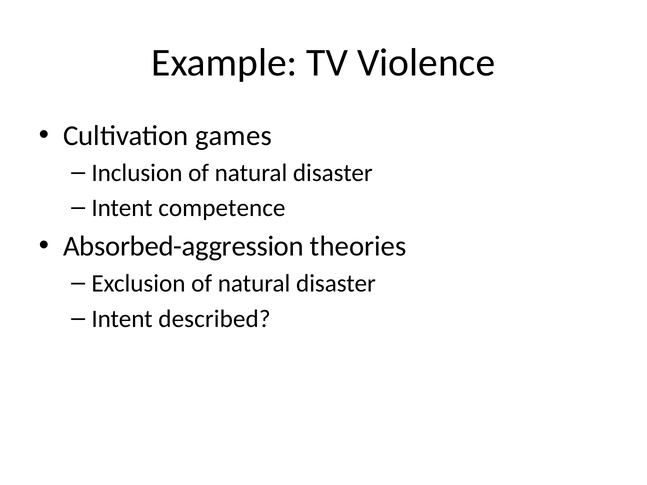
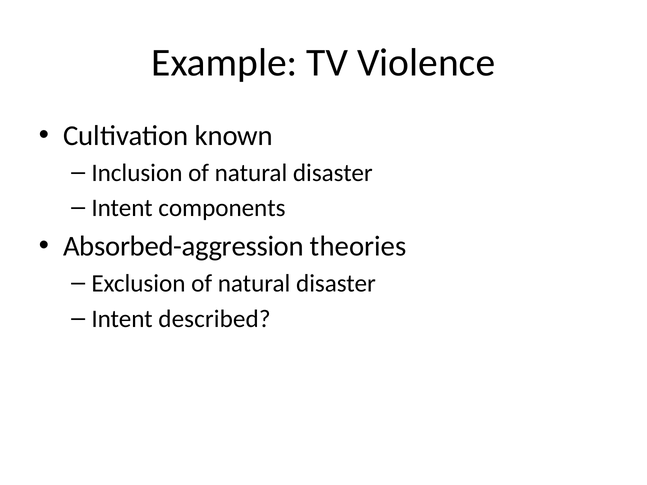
games: games -> known
competence: competence -> components
